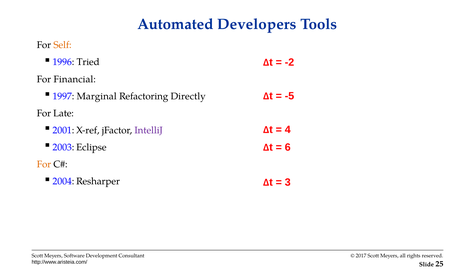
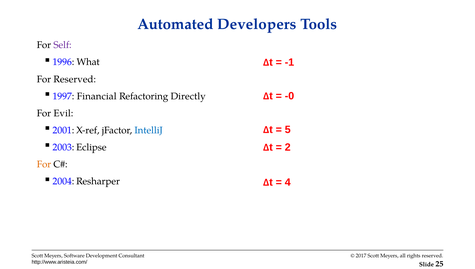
Self colour: orange -> purple
Tried: Tried -> What
-2: -2 -> -1
For Financial: Financial -> Reserved
Marginal: Marginal -> Financial
-5: -5 -> -0
Late: Late -> Evil
IntelliJ colour: purple -> blue
4: 4 -> 5
6: 6 -> 2
3: 3 -> 4
